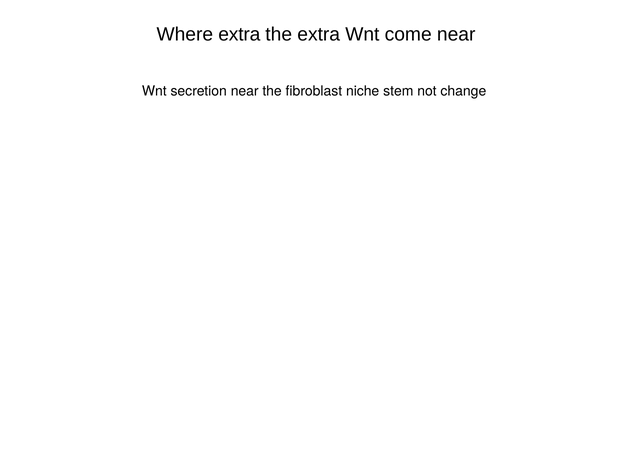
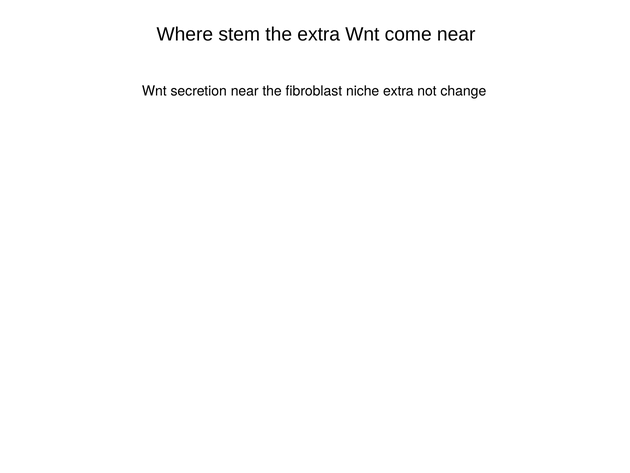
Where extra: extra -> stem
niche stem: stem -> extra
